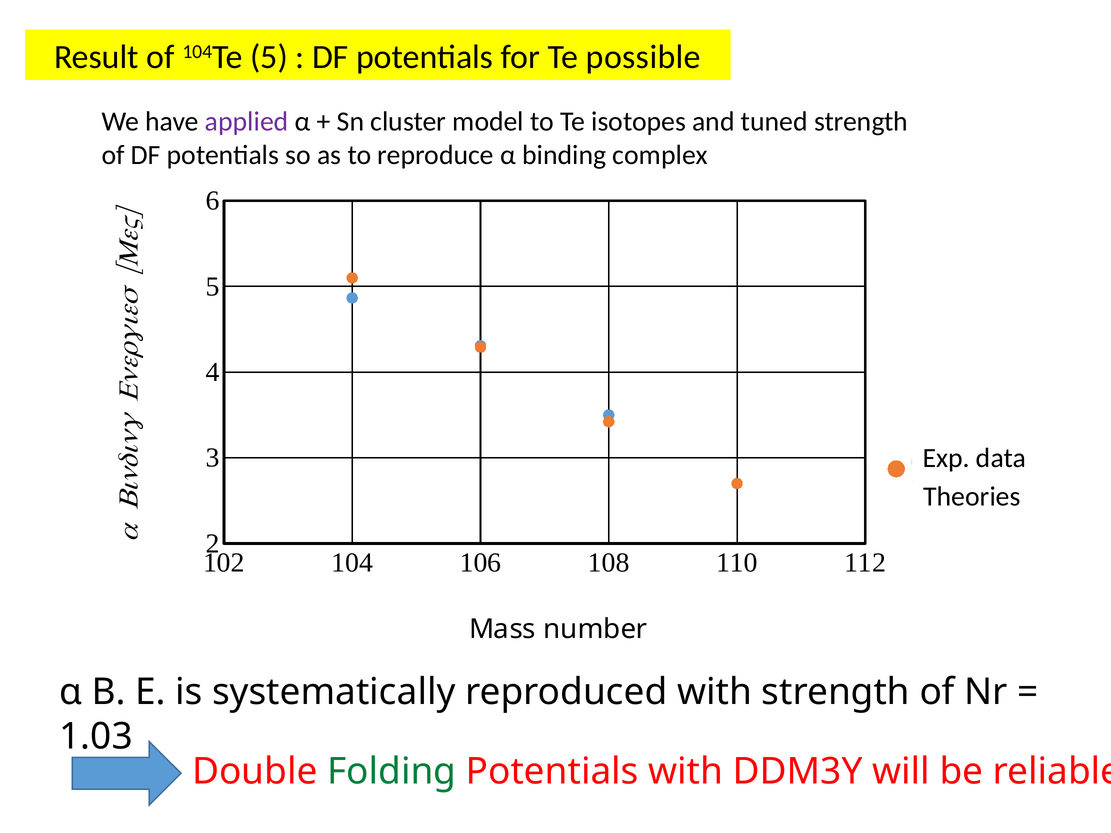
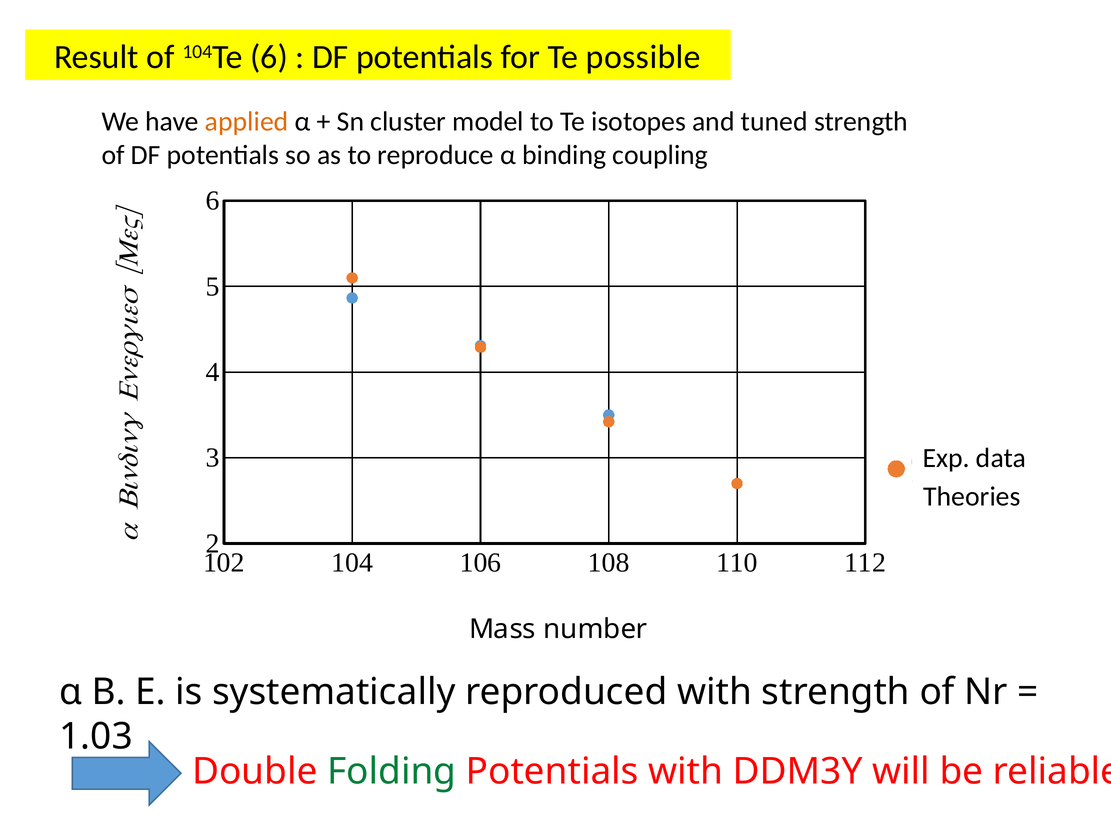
104Te 5: 5 -> 6
applied colour: purple -> orange
complex: complex -> coupling
